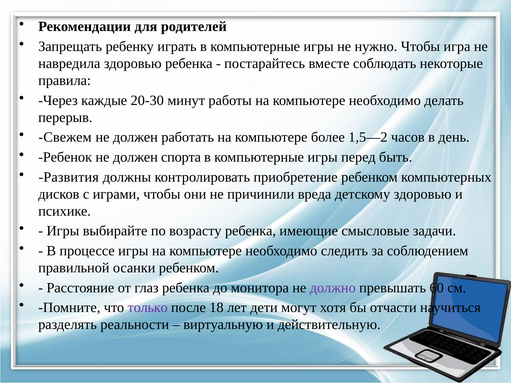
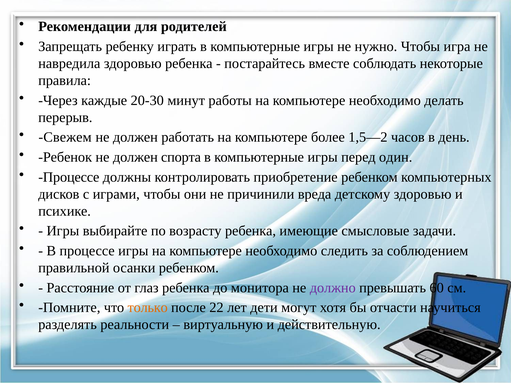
быть: быть -> один
Развития at (69, 177): Развития -> Процессе
только colour: purple -> orange
18: 18 -> 22
